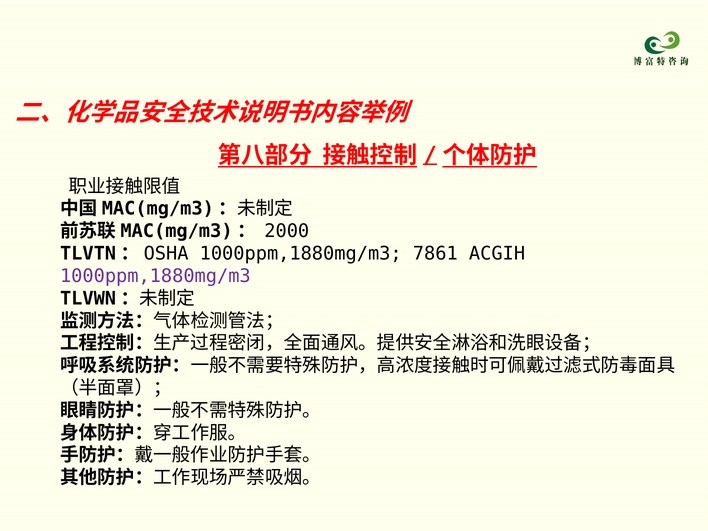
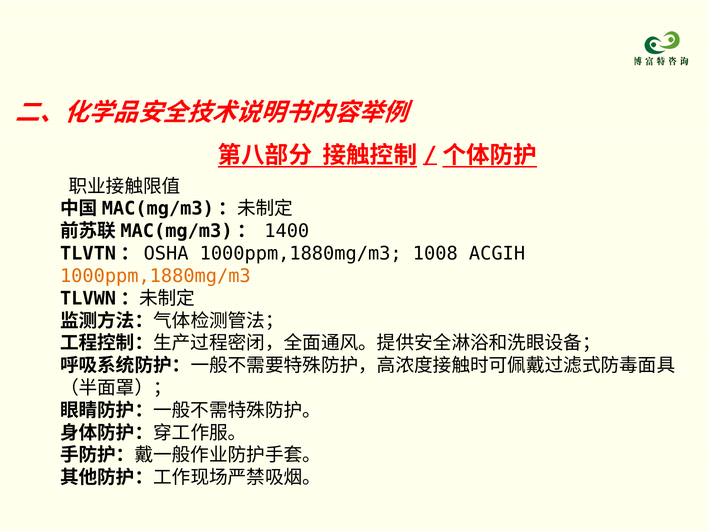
2000: 2000 -> 1400
7861: 7861 -> 1008
1000ppm,1880mg/m3 at (155, 276) colour: purple -> orange
